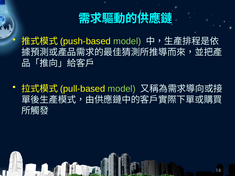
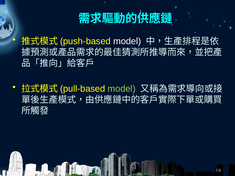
model at (127, 41) colour: light green -> white
